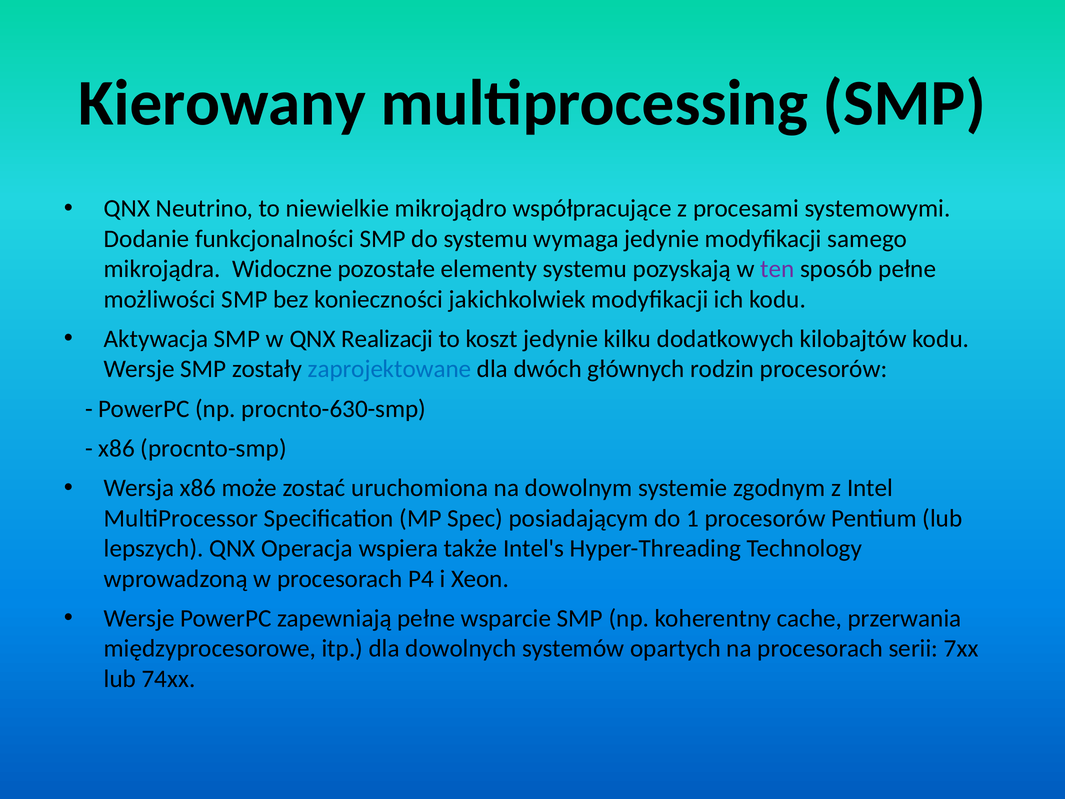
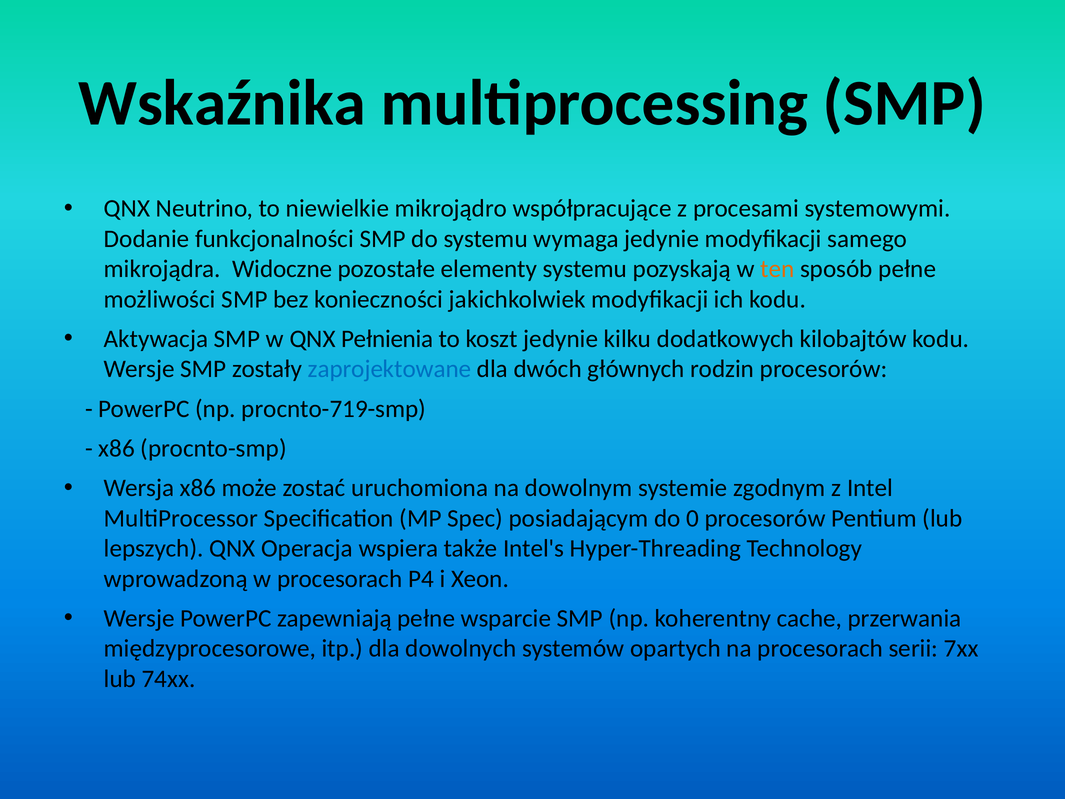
Kierowany: Kierowany -> Wskaźnika
ten colour: purple -> orange
Realizacji: Realizacji -> Pełnienia
procnto-630-smp: procnto-630-smp -> procnto-719-smp
1: 1 -> 0
